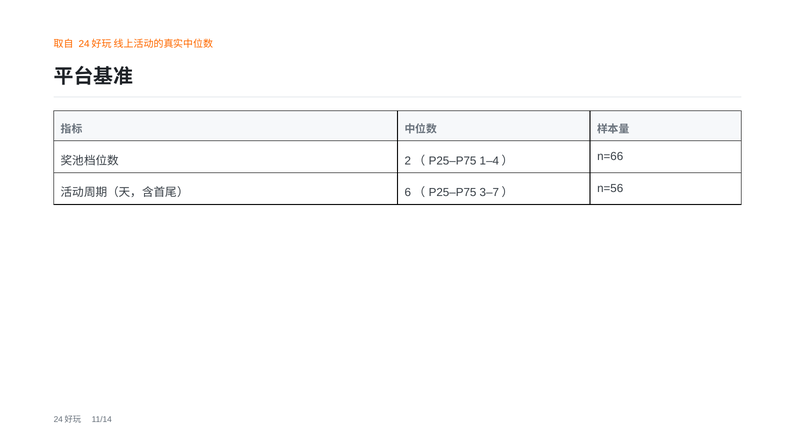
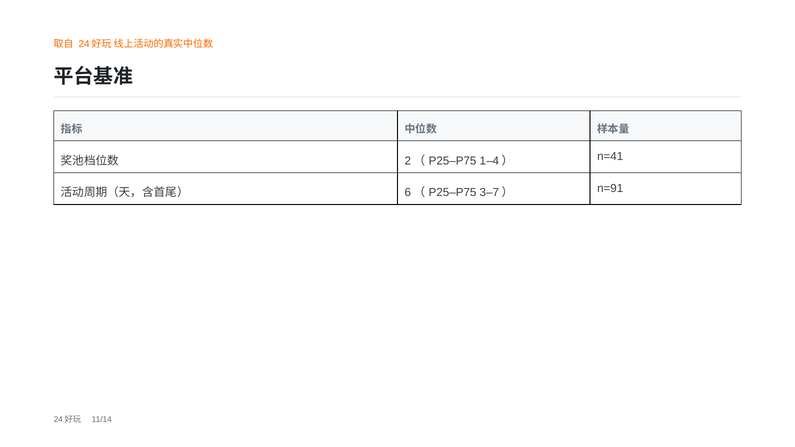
n=66: n=66 -> n=41
n=56: n=56 -> n=91
